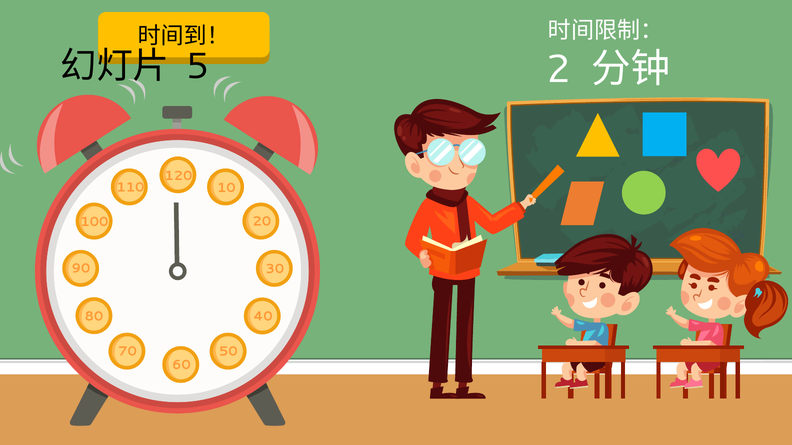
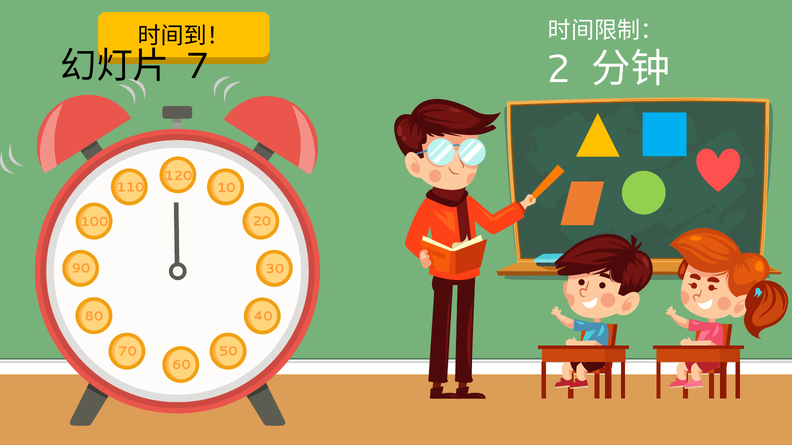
5: 5 -> 7
